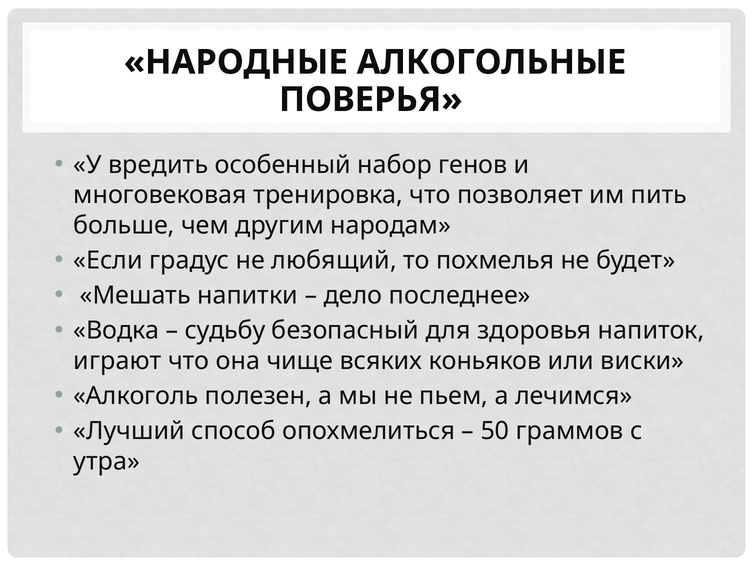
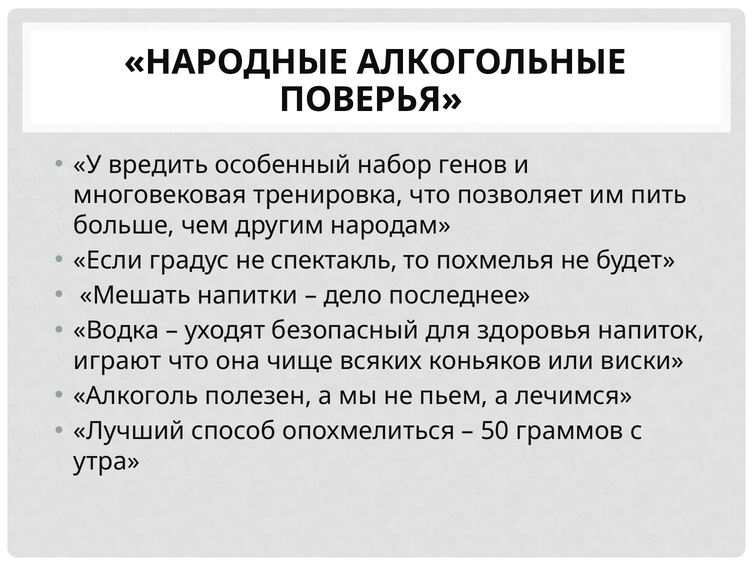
любящий: любящий -> спектакль
судьбу: судьбу -> уходят
